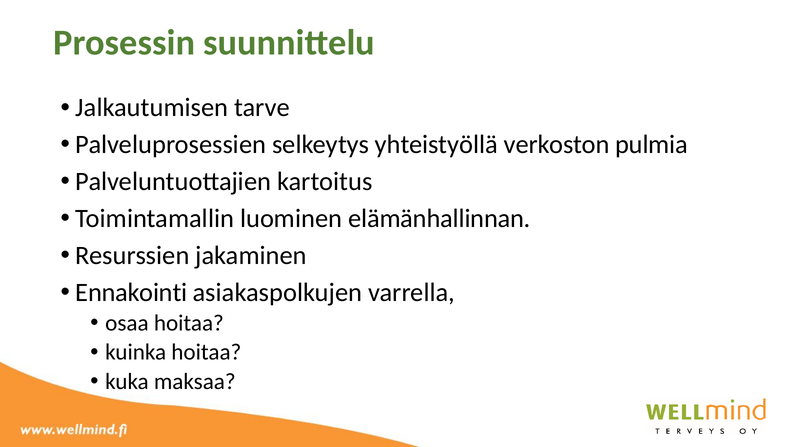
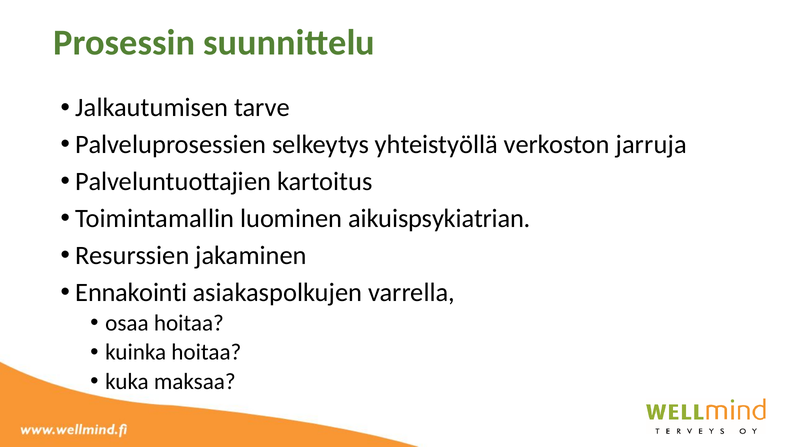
pulmia: pulmia -> jarruja
elämänhallinnan: elämänhallinnan -> aikuispsykiatrian
